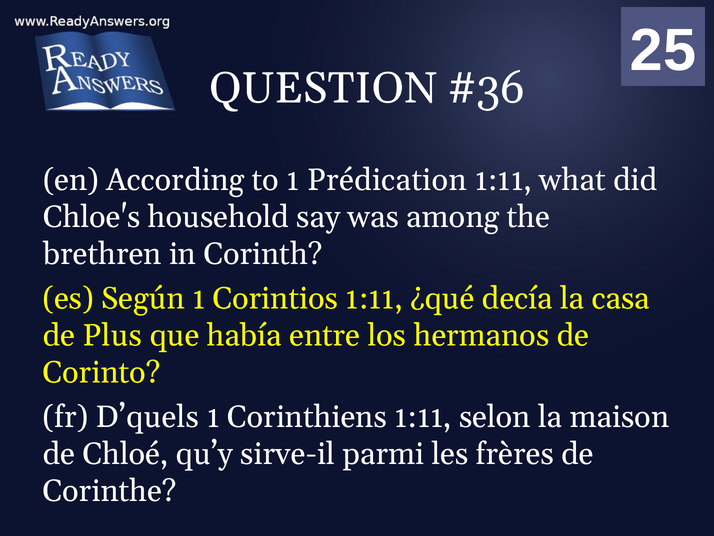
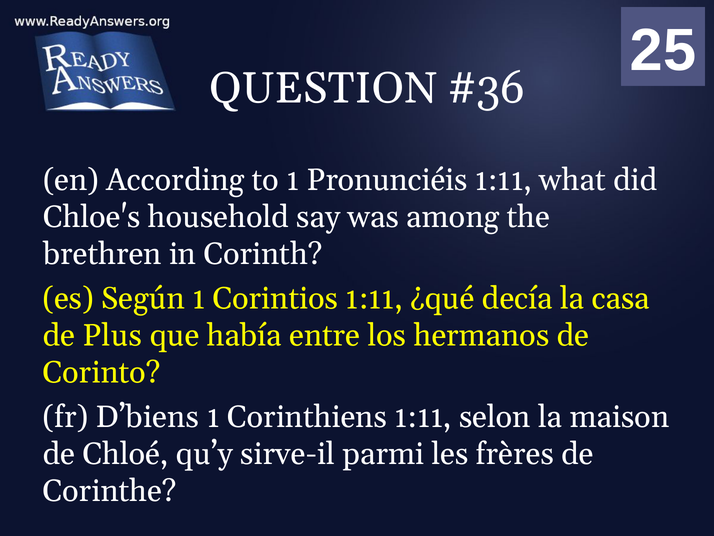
Prédication: Prédication -> Pronunciéis
D’quels: D’quels -> D’biens
